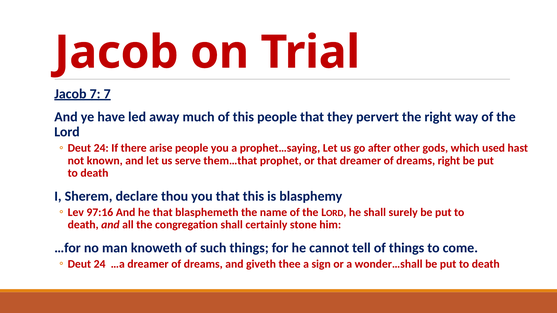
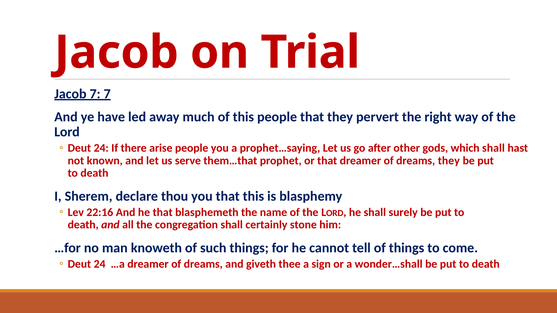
which used: used -> shall
dreams right: right -> they
97:16: 97:16 -> 22:16
